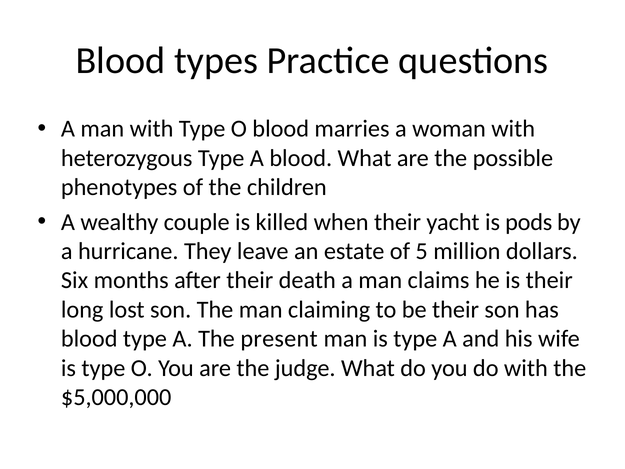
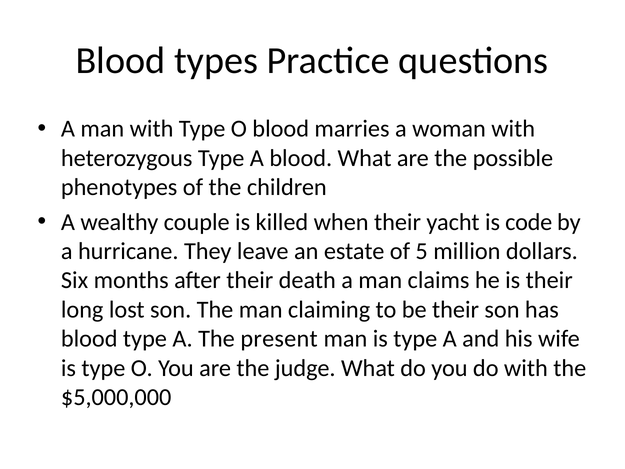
pods: pods -> code
